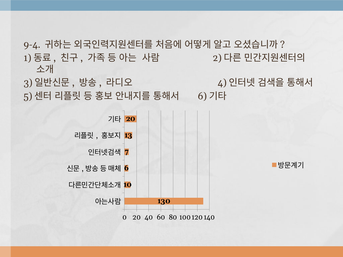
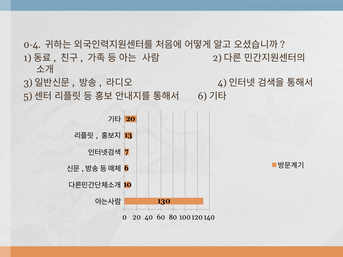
9-4: 9-4 -> 0-4
